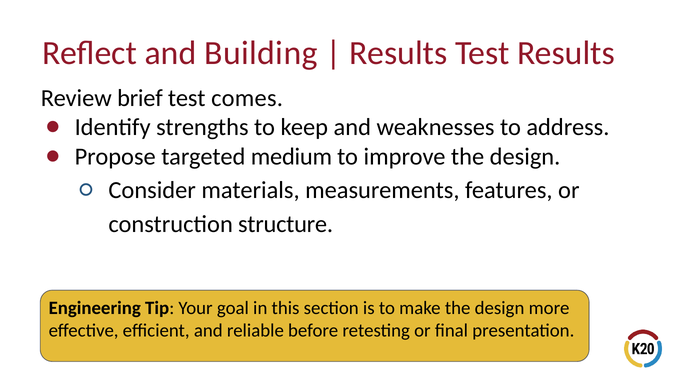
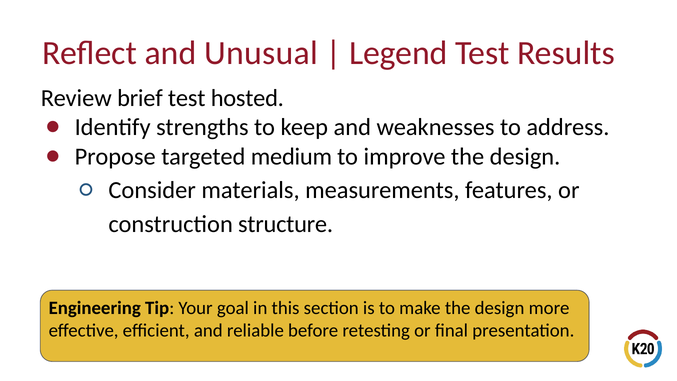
Building: Building -> Unusual
Results at (398, 53): Results -> Legend
comes: comes -> hosted
